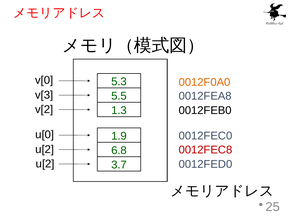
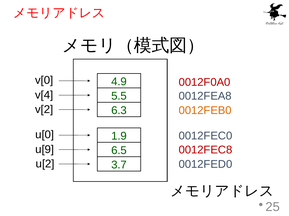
5.3: 5.3 -> 4.9
0012F0A0 colour: orange -> red
v[3: v[3 -> v[4
1.3: 1.3 -> 6.3
0012FEB0 colour: black -> orange
u[2 at (45, 150): u[2 -> u[9
6.8: 6.8 -> 6.5
